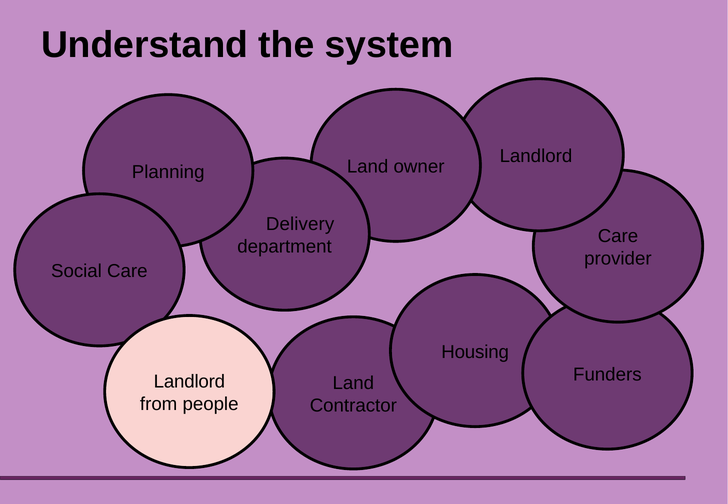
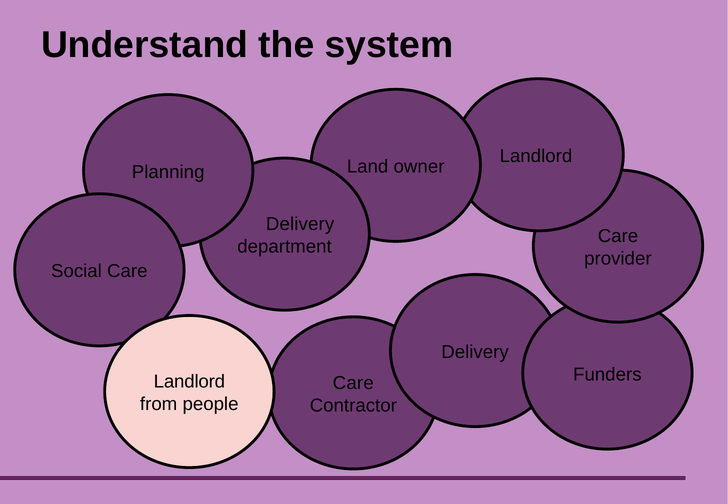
Housing at (475, 352): Housing -> Delivery
Land at (353, 383): Land -> Care
